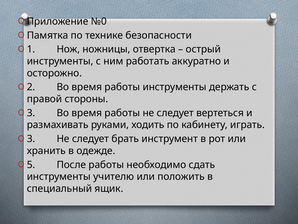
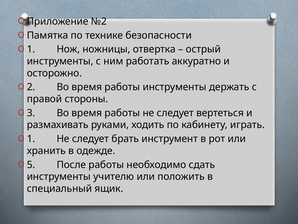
№0: №0 -> №2
3 at (31, 139): 3 -> 1
